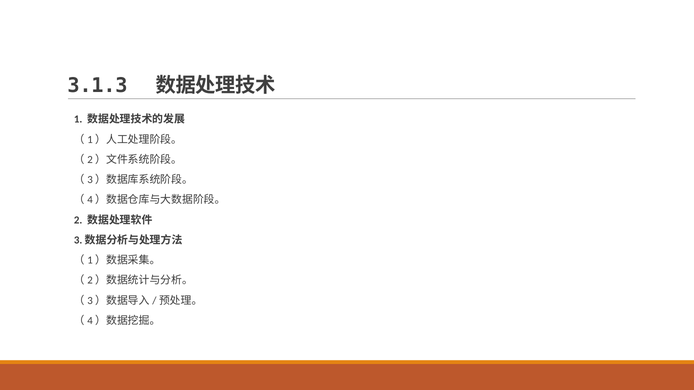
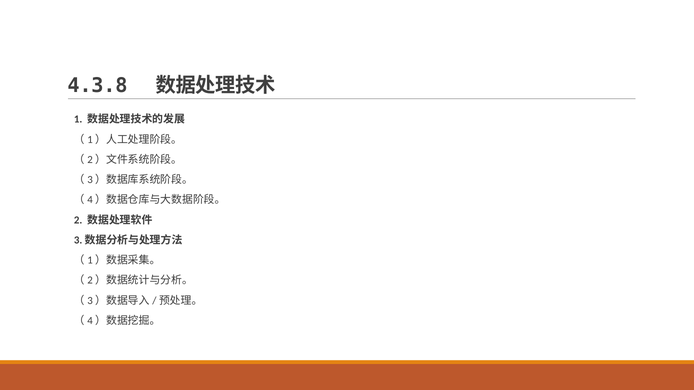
3.1.3: 3.1.3 -> 4.3.8
